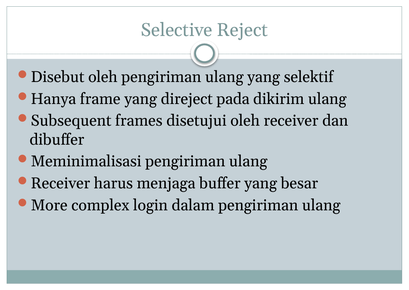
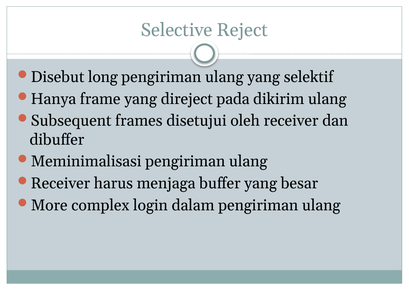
Disebut oleh: oleh -> long
